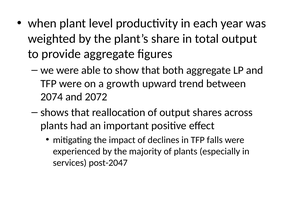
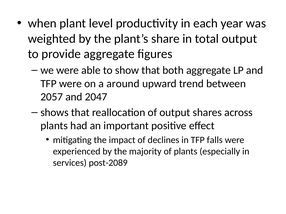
growth: growth -> around
2074: 2074 -> 2057
2072: 2072 -> 2047
post-2047: post-2047 -> post-2089
